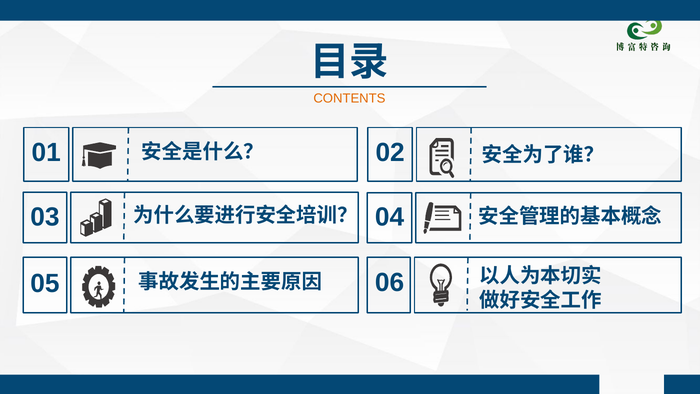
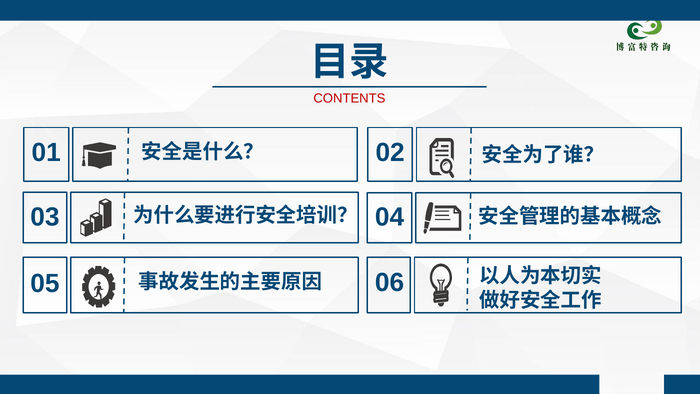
CONTENTS colour: orange -> red
